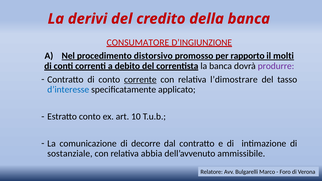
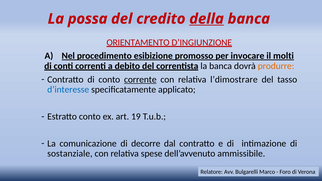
derivi: derivi -> possa
della underline: none -> present
CONSUMATORE: CONSUMATORE -> ORIENTAMENTO
distorsivo: distorsivo -> esibizione
rapporto: rapporto -> invocare
produrre colour: purple -> orange
10: 10 -> 19
abbia: abbia -> spese
